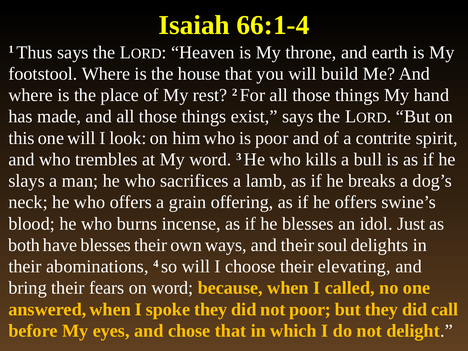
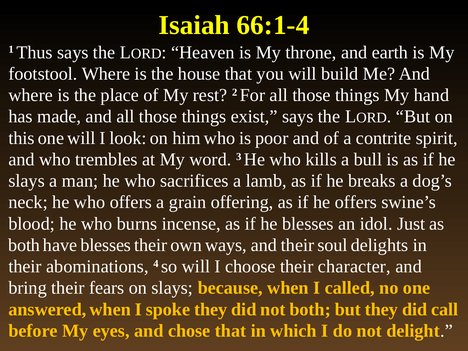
elevating: elevating -> character
on word: word -> slays
not poor: poor -> both
